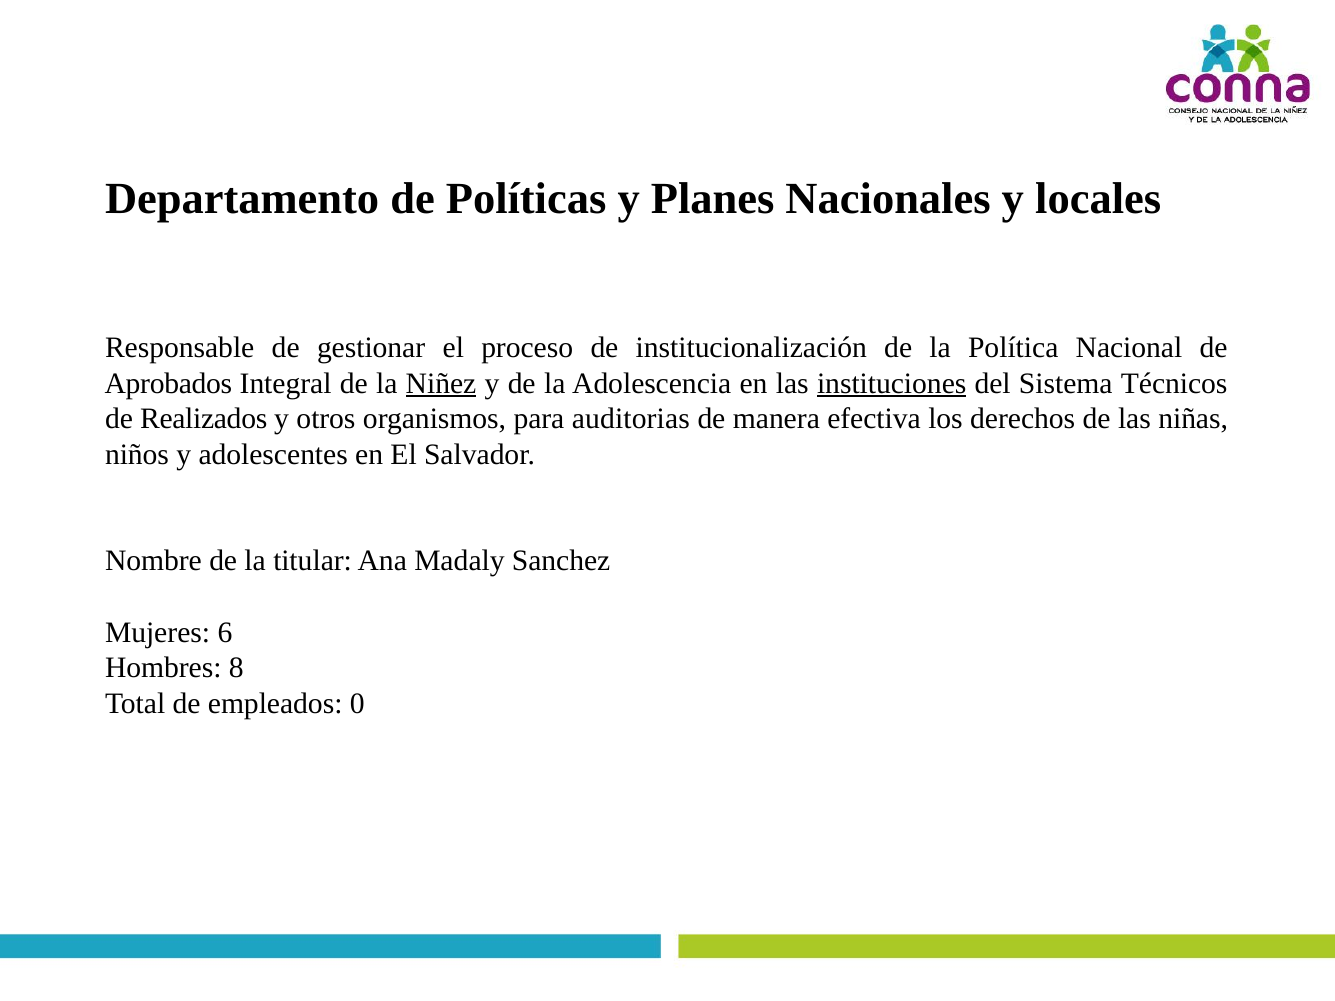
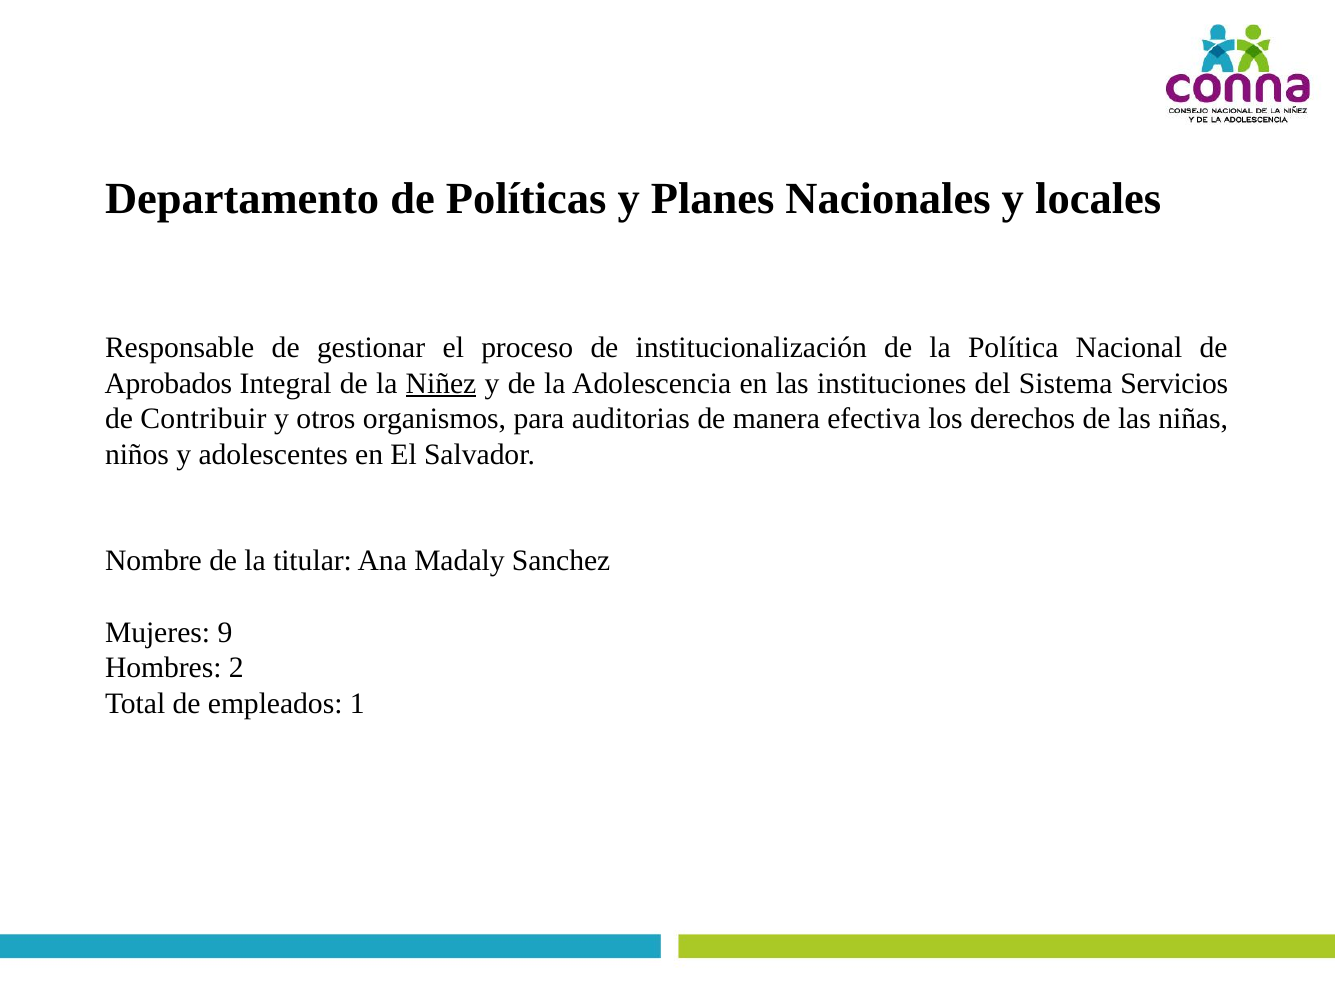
instituciones underline: present -> none
Técnicos: Técnicos -> Servicios
Realizados: Realizados -> Contribuir
6: 6 -> 9
8: 8 -> 2
0: 0 -> 1
